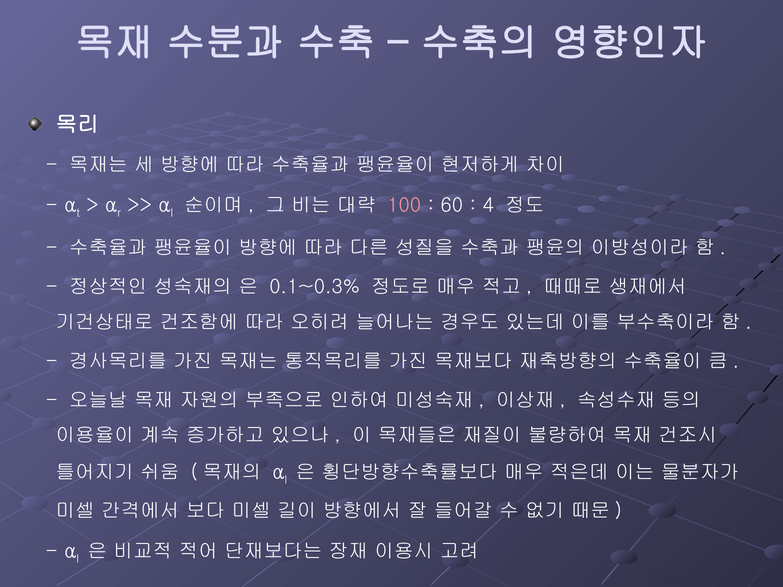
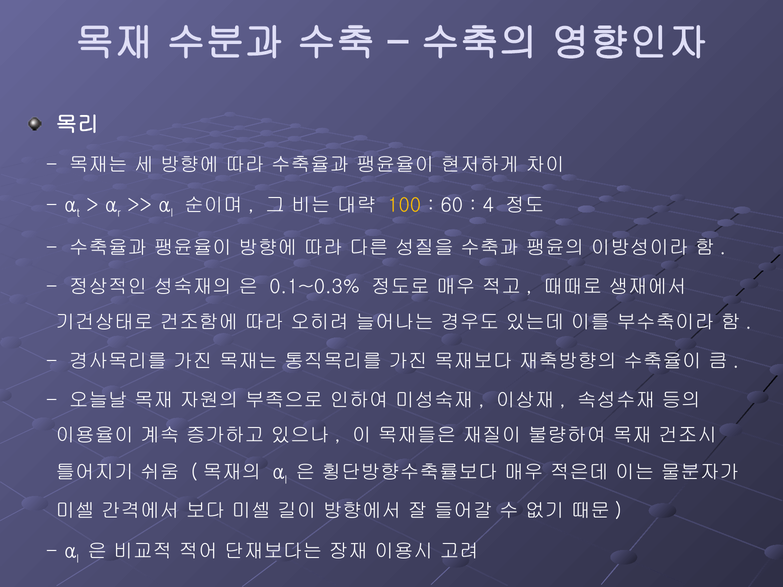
100 colour: pink -> yellow
